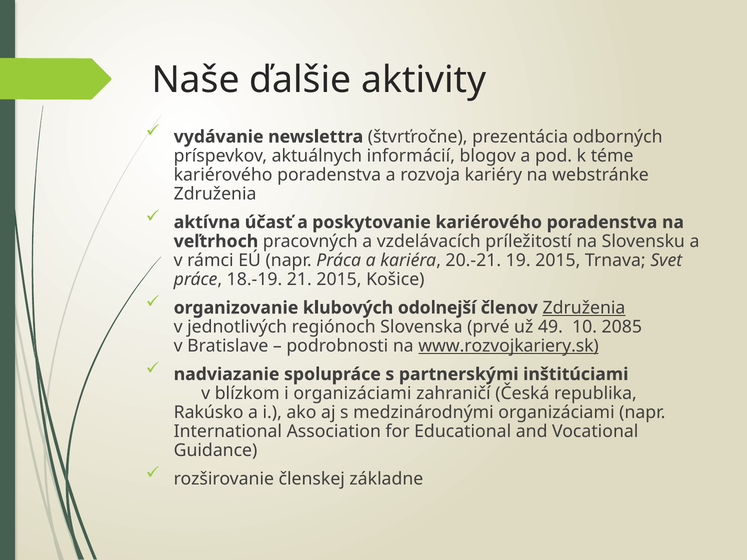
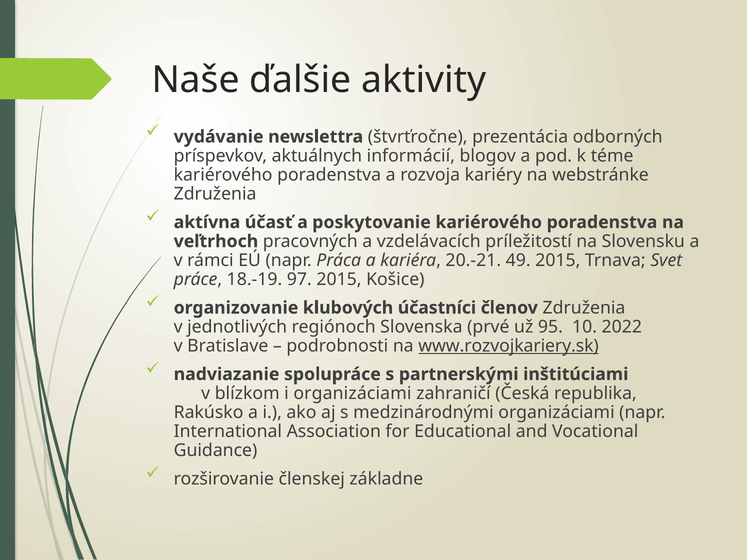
19: 19 -> 49
21: 21 -> 97
odolnejší: odolnejší -> účastníci
Združenia at (584, 308) underline: present -> none
49: 49 -> 95
2085: 2085 -> 2022
